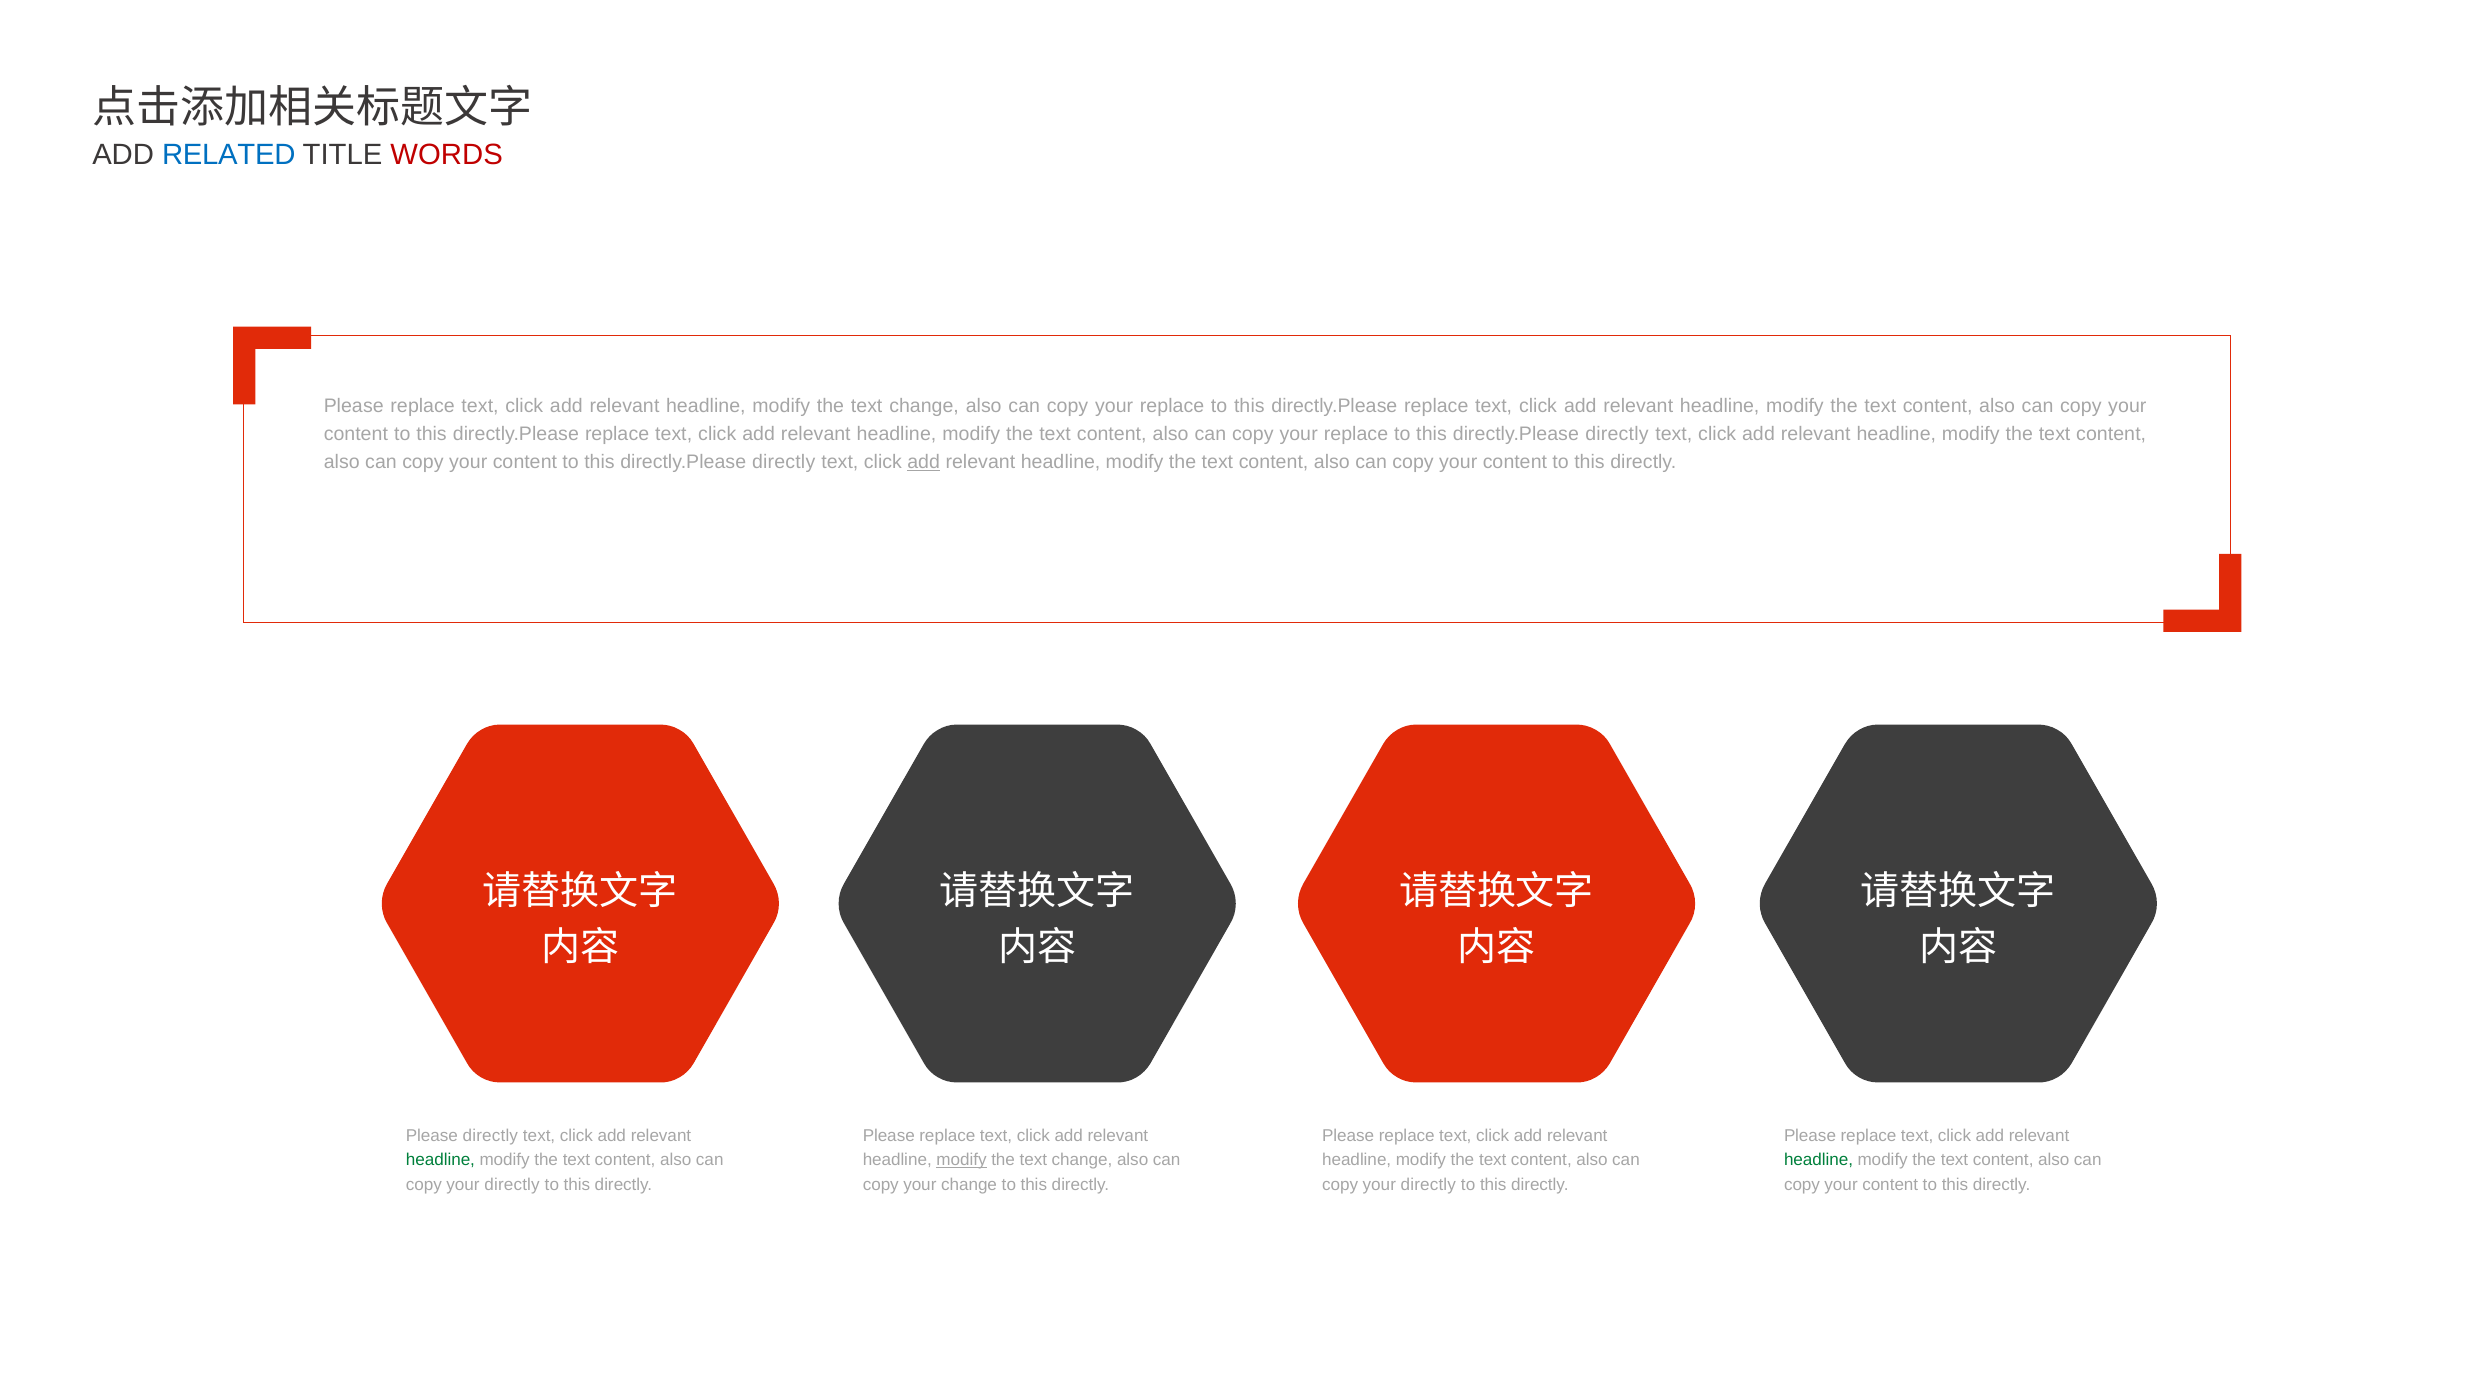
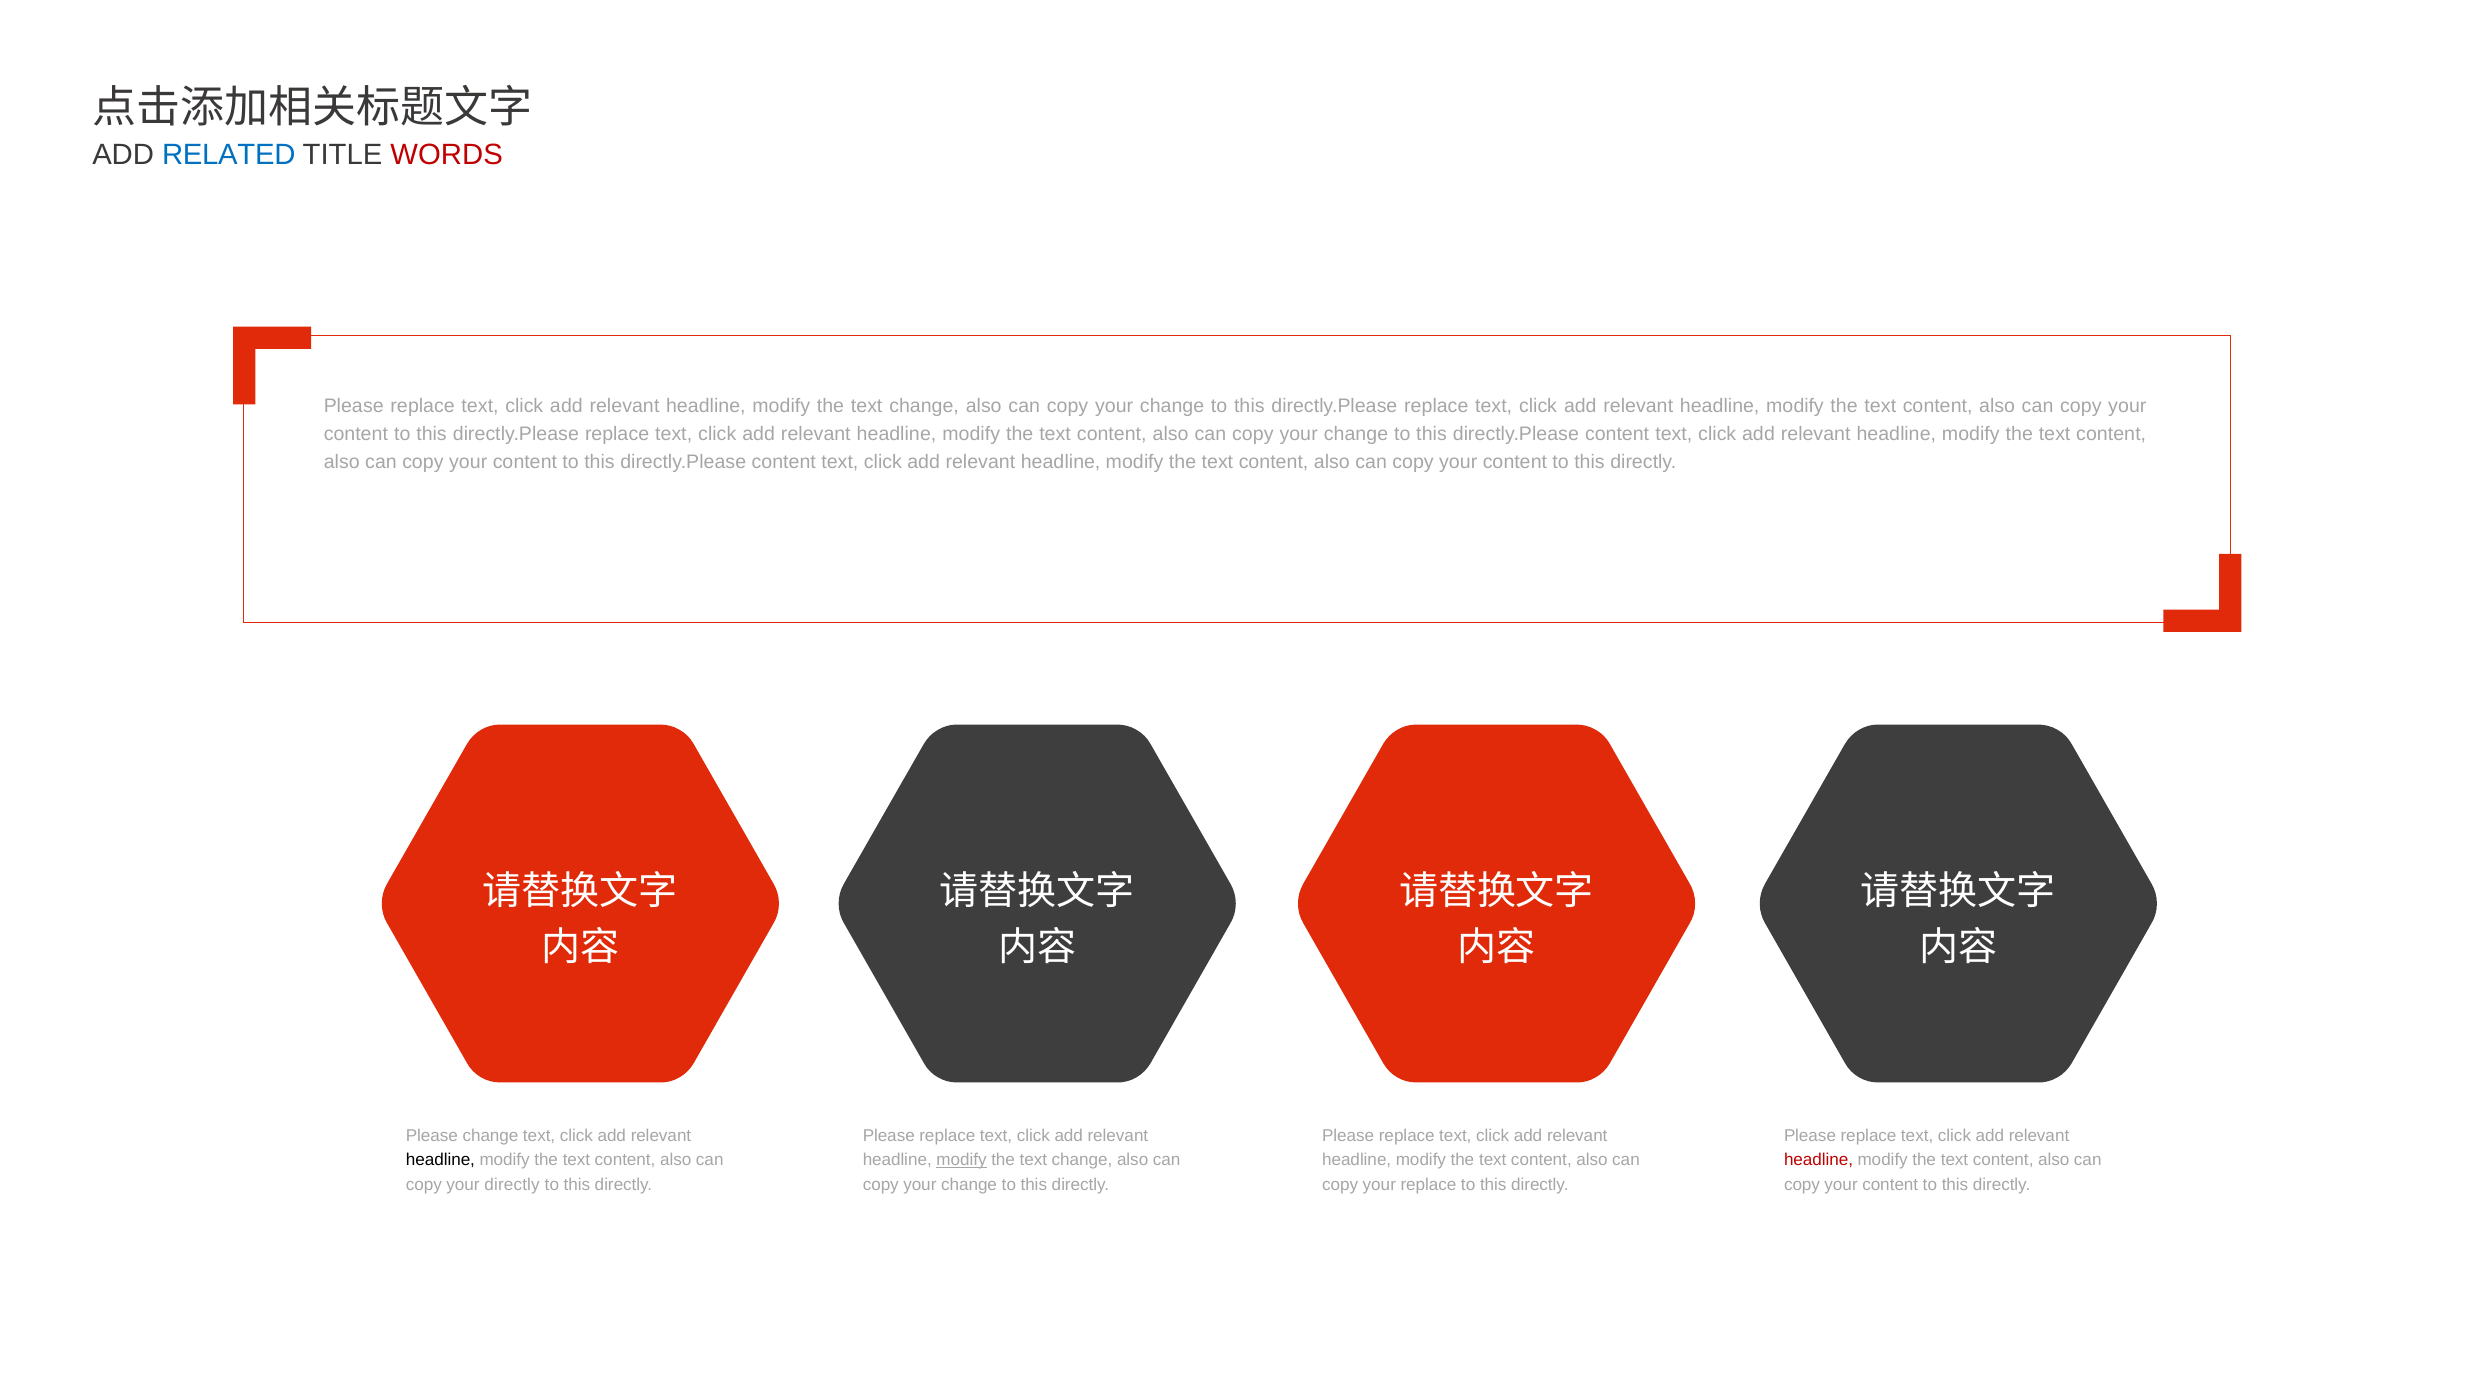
replace at (1172, 406): replace -> change
replace at (1356, 434): replace -> change
directly at (1617, 434): directly -> content
directly at (784, 462): directly -> content
add at (924, 462) underline: present -> none
Please directly: directly -> change
headline at (440, 1160) colour: green -> black
headline at (1819, 1160) colour: green -> red
directly at (1428, 1184): directly -> replace
